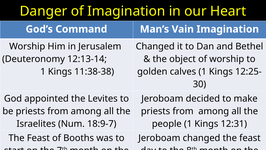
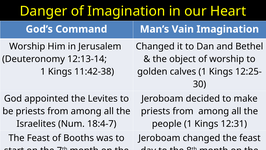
11:38-38: 11:38-38 -> 11:42-38
18:9-7: 18:9-7 -> 18:4-7
